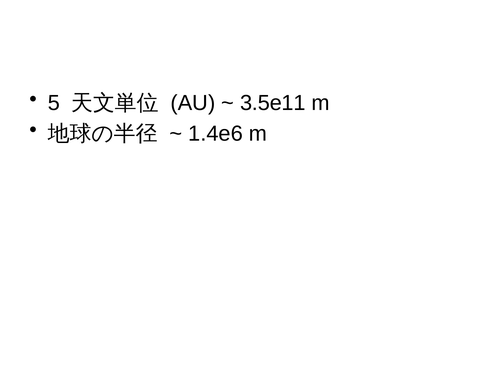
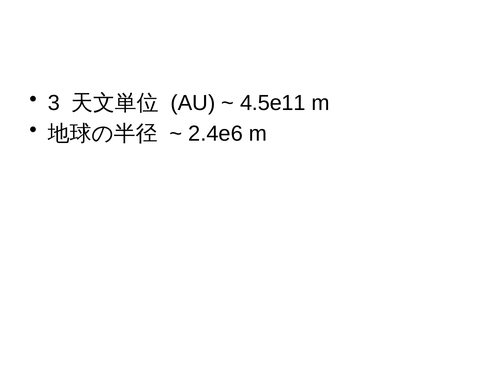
5: 5 -> 3
3.5e11: 3.5e11 -> 4.5e11
1.4e6: 1.4e6 -> 2.4e6
